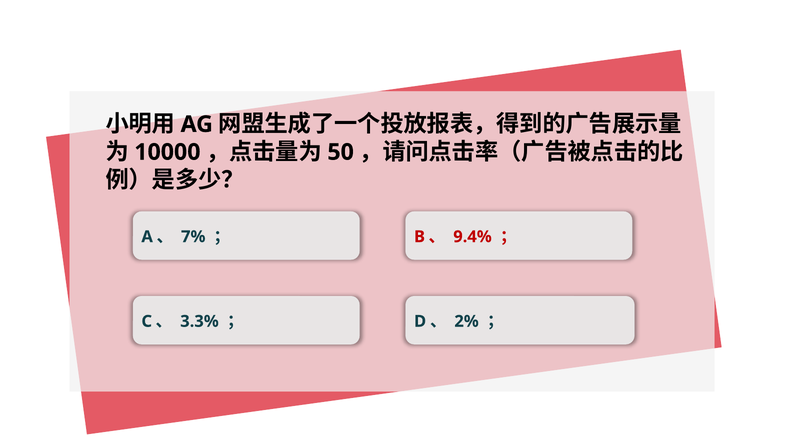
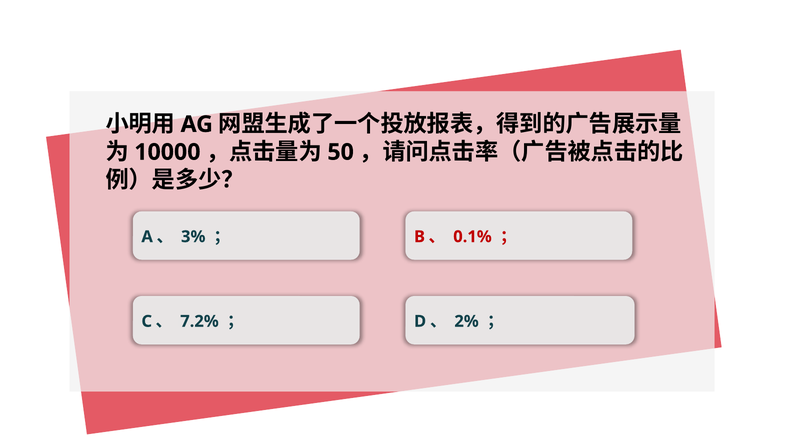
7%: 7% -> 3%
9.4%: 9.4% -> 0.1%
3.3%: 3.3% -> 7.2%
